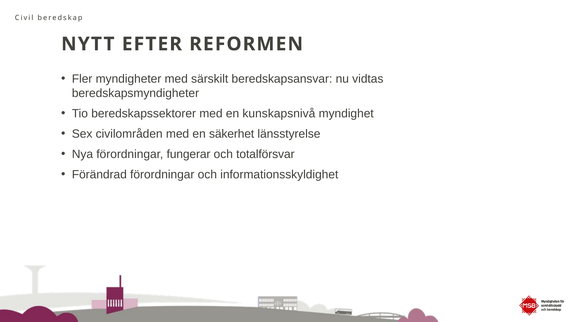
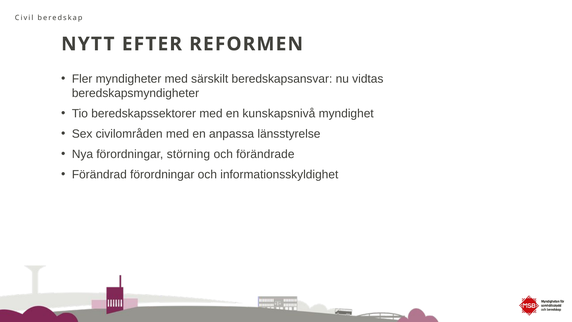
säkerhet: säkerhet -> anpassa
fungerar: fungerar -> störning
totalförsvar: totalförsvar -> förändrade
